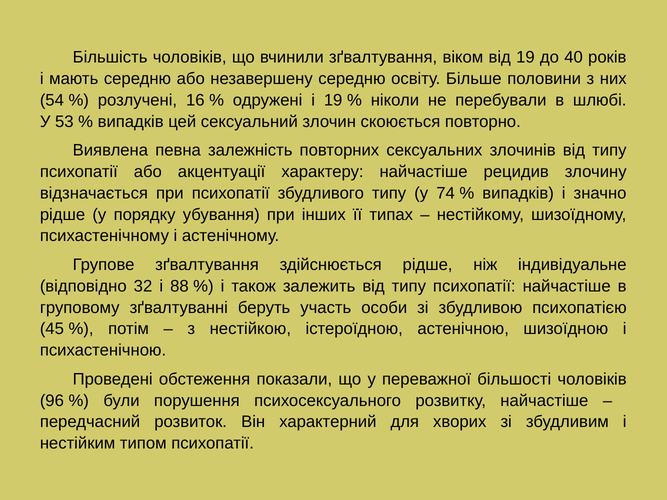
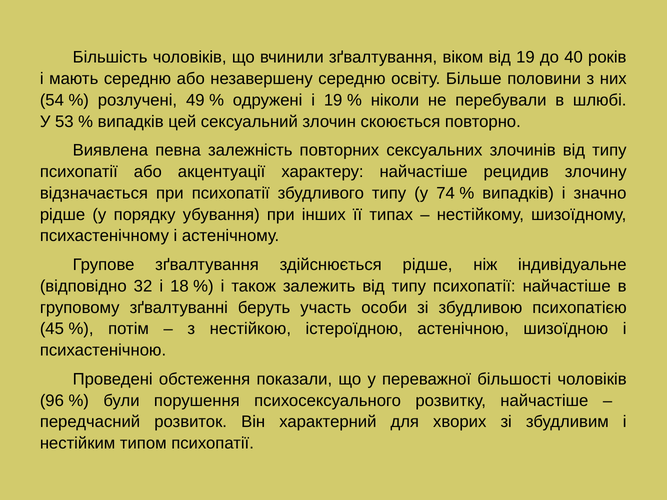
16: 16 -> 49
88: 88 -> 18
